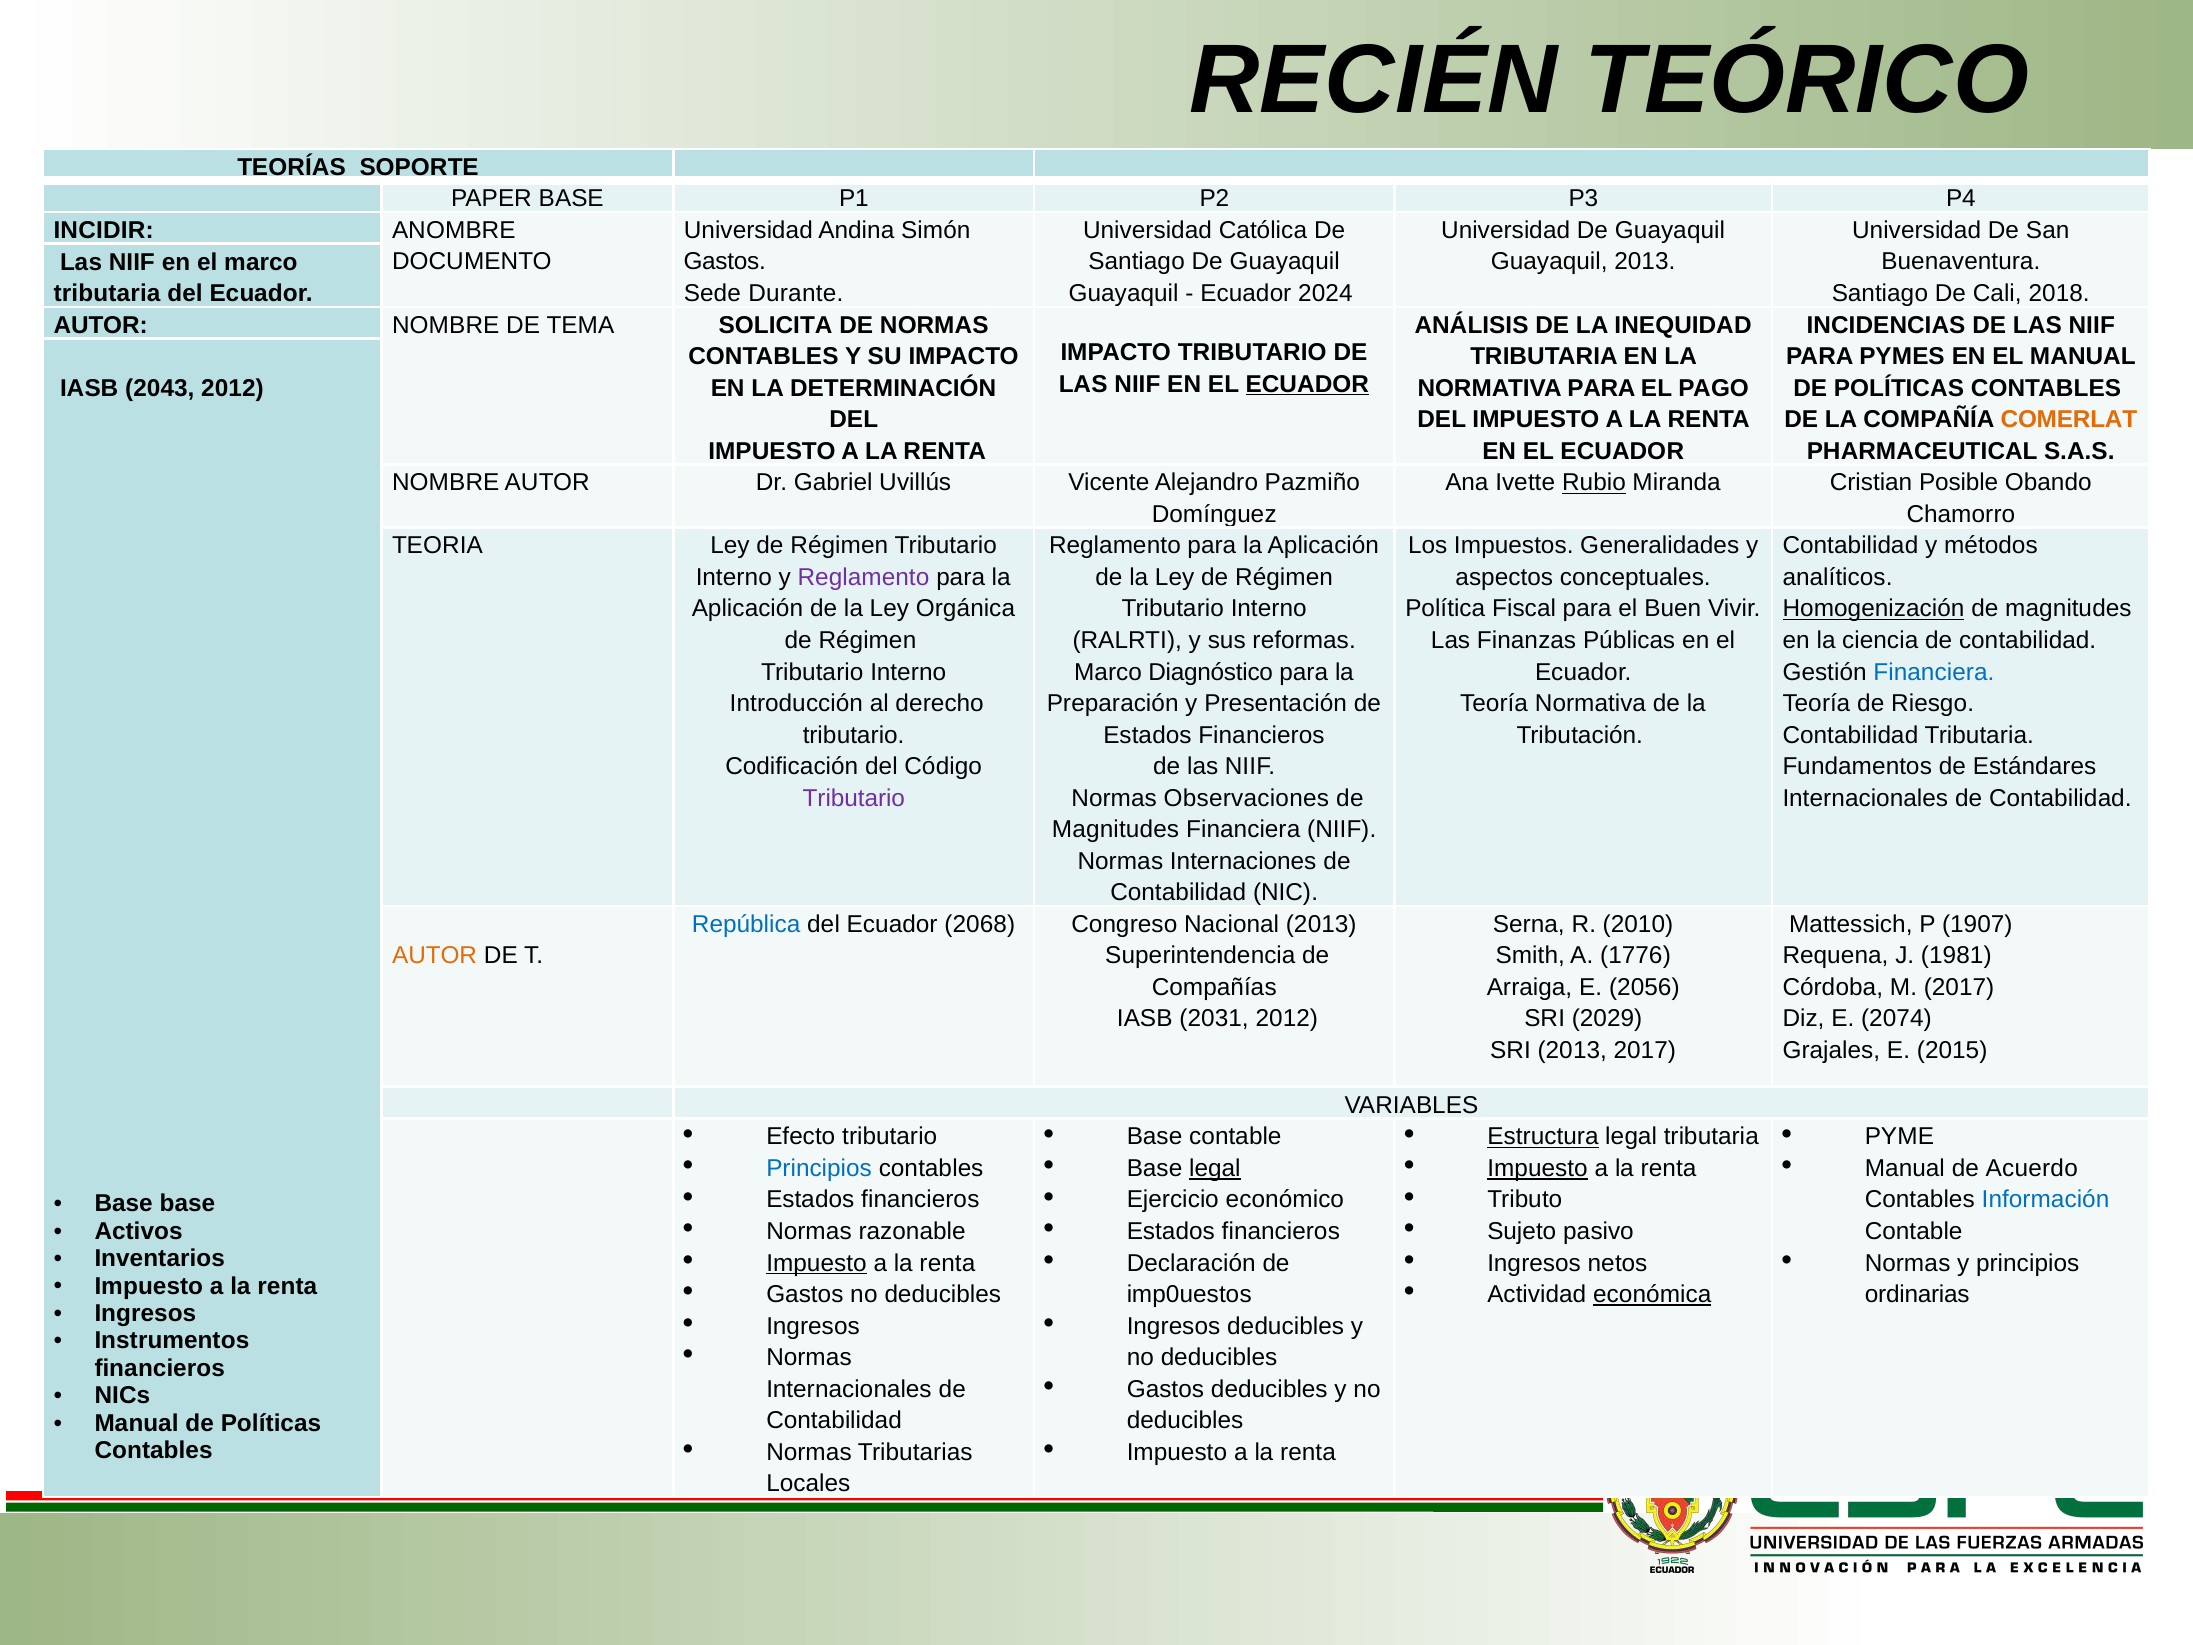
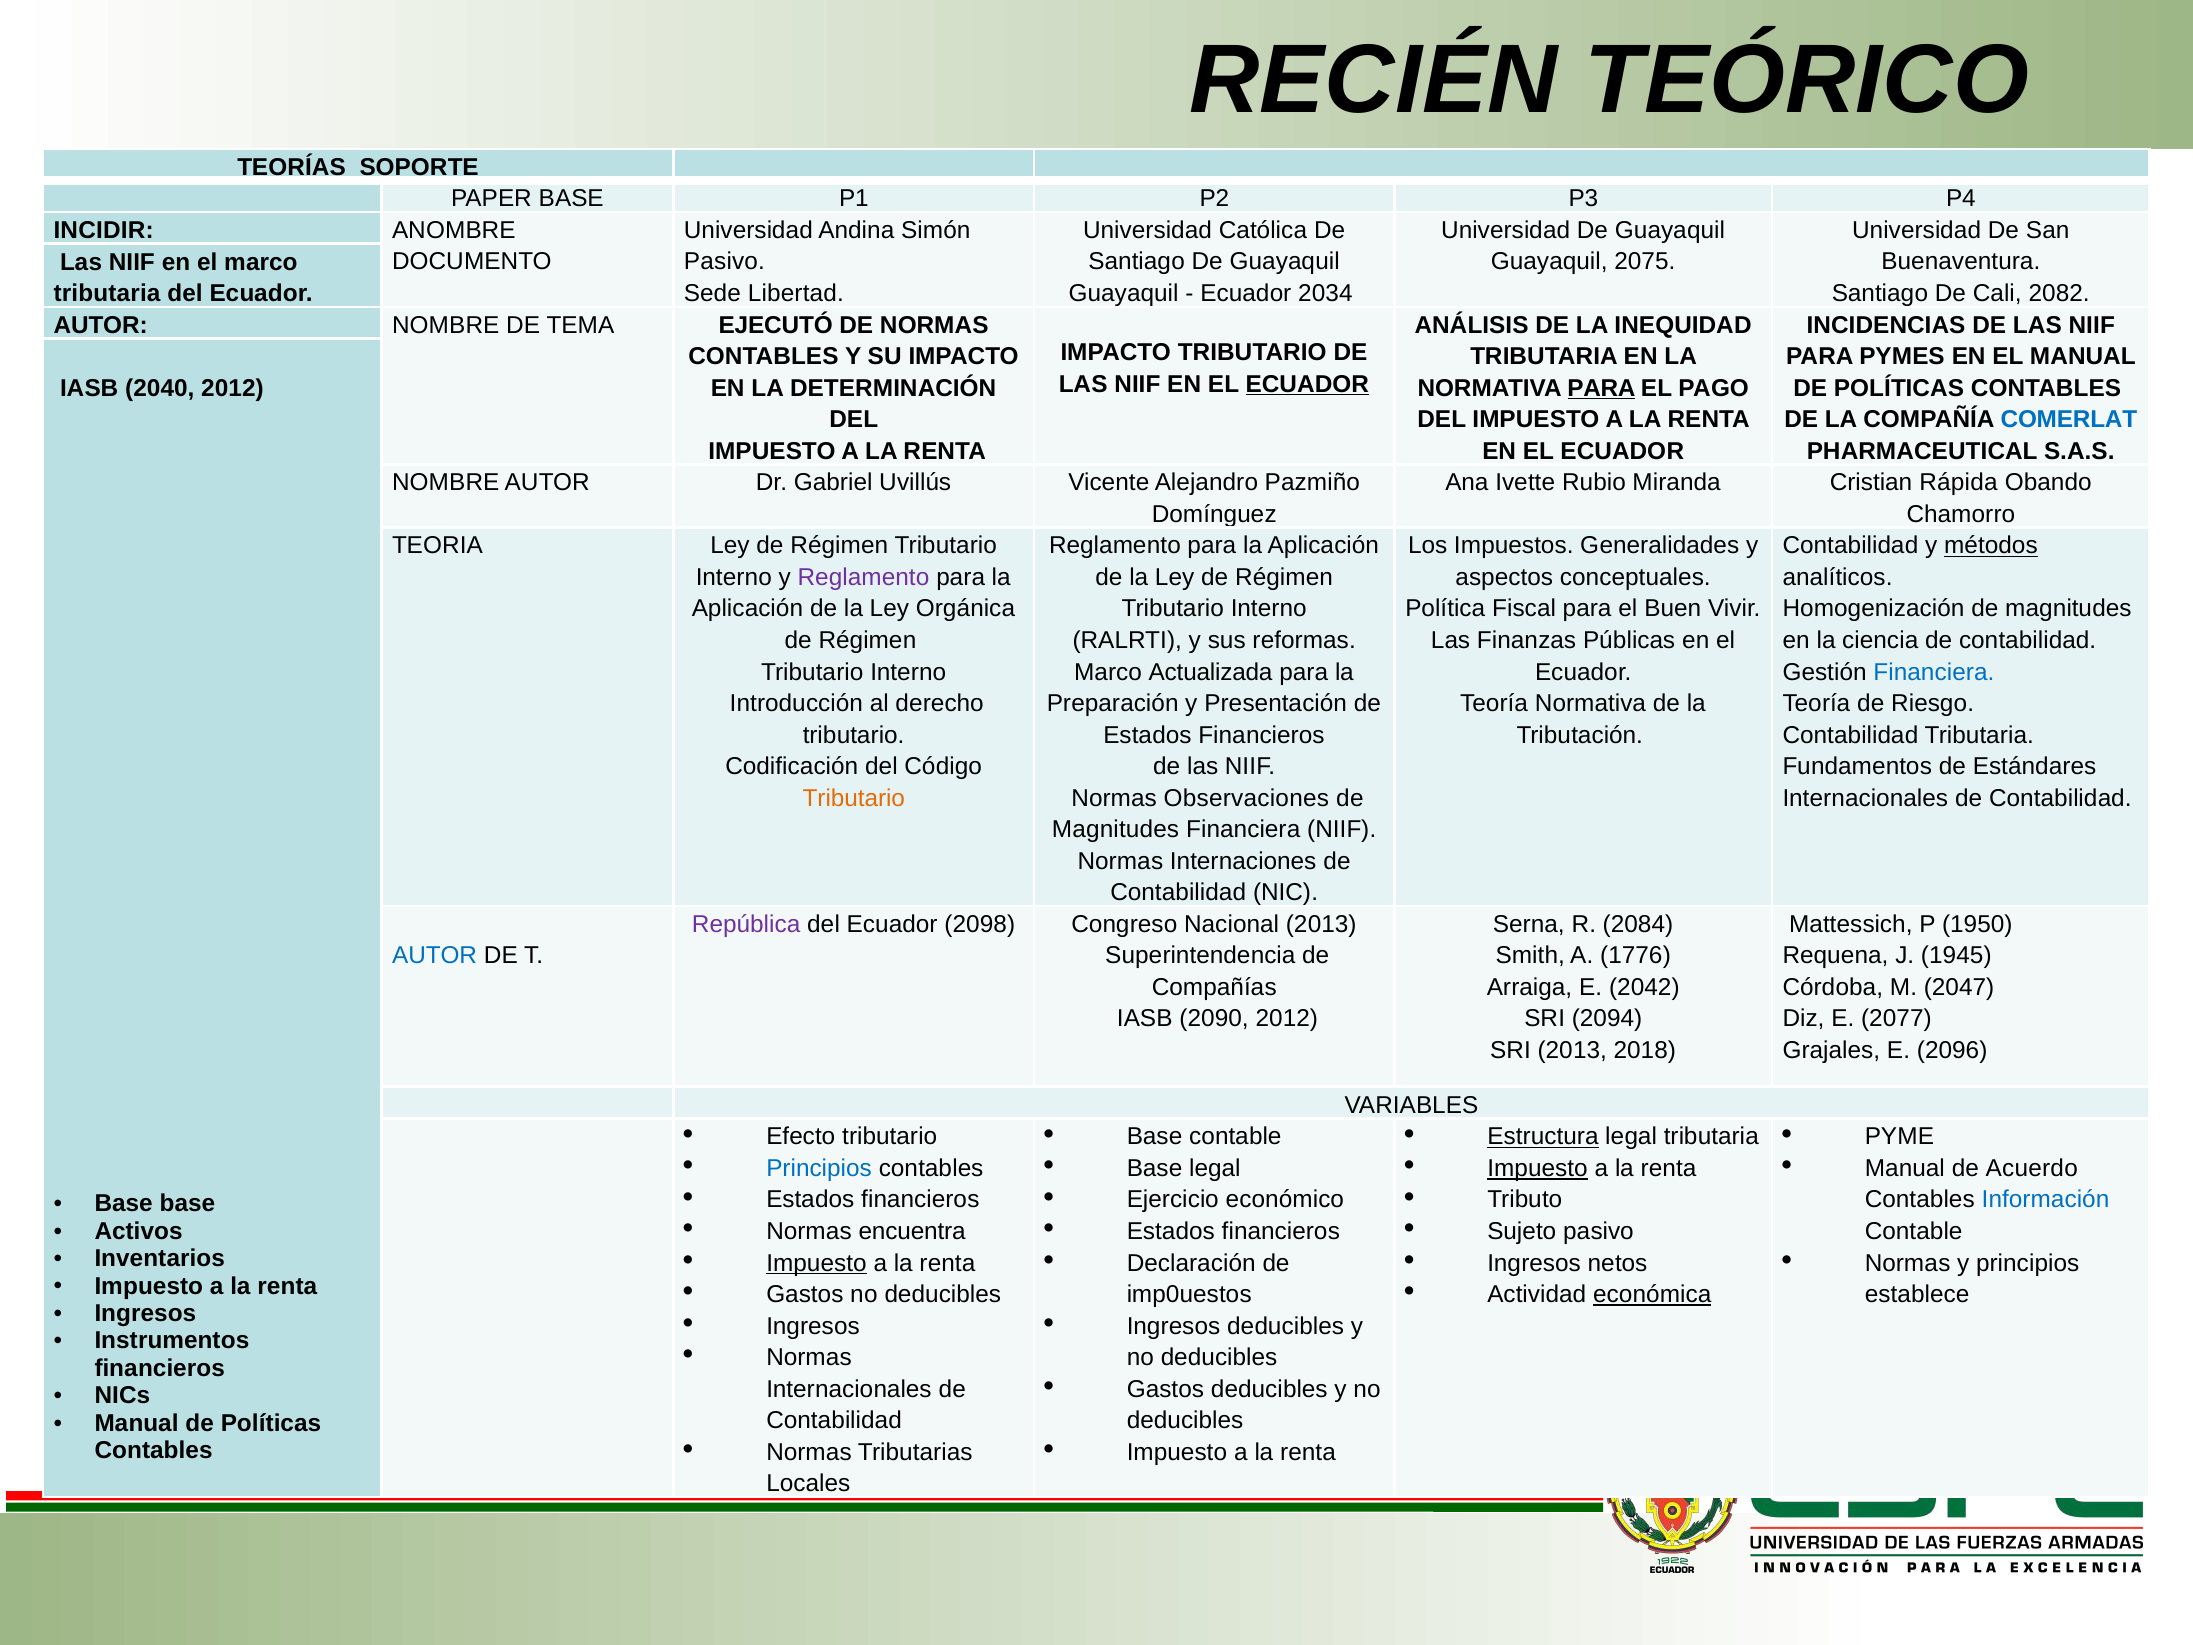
Gastos at (725, 262): Gastos -> Pasivo
Guayaquil 2013: 2013 -> 2075
Durante: Durante -> Libertad
2024: 2024 -> 2034
2018: 2018 -> 2082
SOLICITA: SOLICITA -> EJECUTÓ
PARA at (1601, 388) underline: none -> present
2043: 2043 -> 2040
COMERLAT colour: orange -> blue
Rubio underline: present -> none
Posible: Posible -> Rápida
métodos underline: none -> present
Homogenización underline: present -> none
Diagnóstico: Diagnóstico -> Actualizada
Tributario at (854, 798) colour: purple -> orange
República colour: blue -> purple
2068: 2068 -> 2098
2010: 2010 -> 2084
1907: 1907 -> 1950
AUTOR at (435, 956) colour: orange -> blue
1981: 1981 -> 1945
2056: 2056 -> 2042
M 2017: 2017 -> 2047
2031: 2031 -> 2090
2029: 2029 -> 2094
2074: 2074 -> 2077
2013 2017: 2017 -> 2018
2015: 2015 -> 2096
legal at (1215, 1168) underline: present -> none
razonable: razonable -> encuentra
ordinarias: ordinarias -> establece
